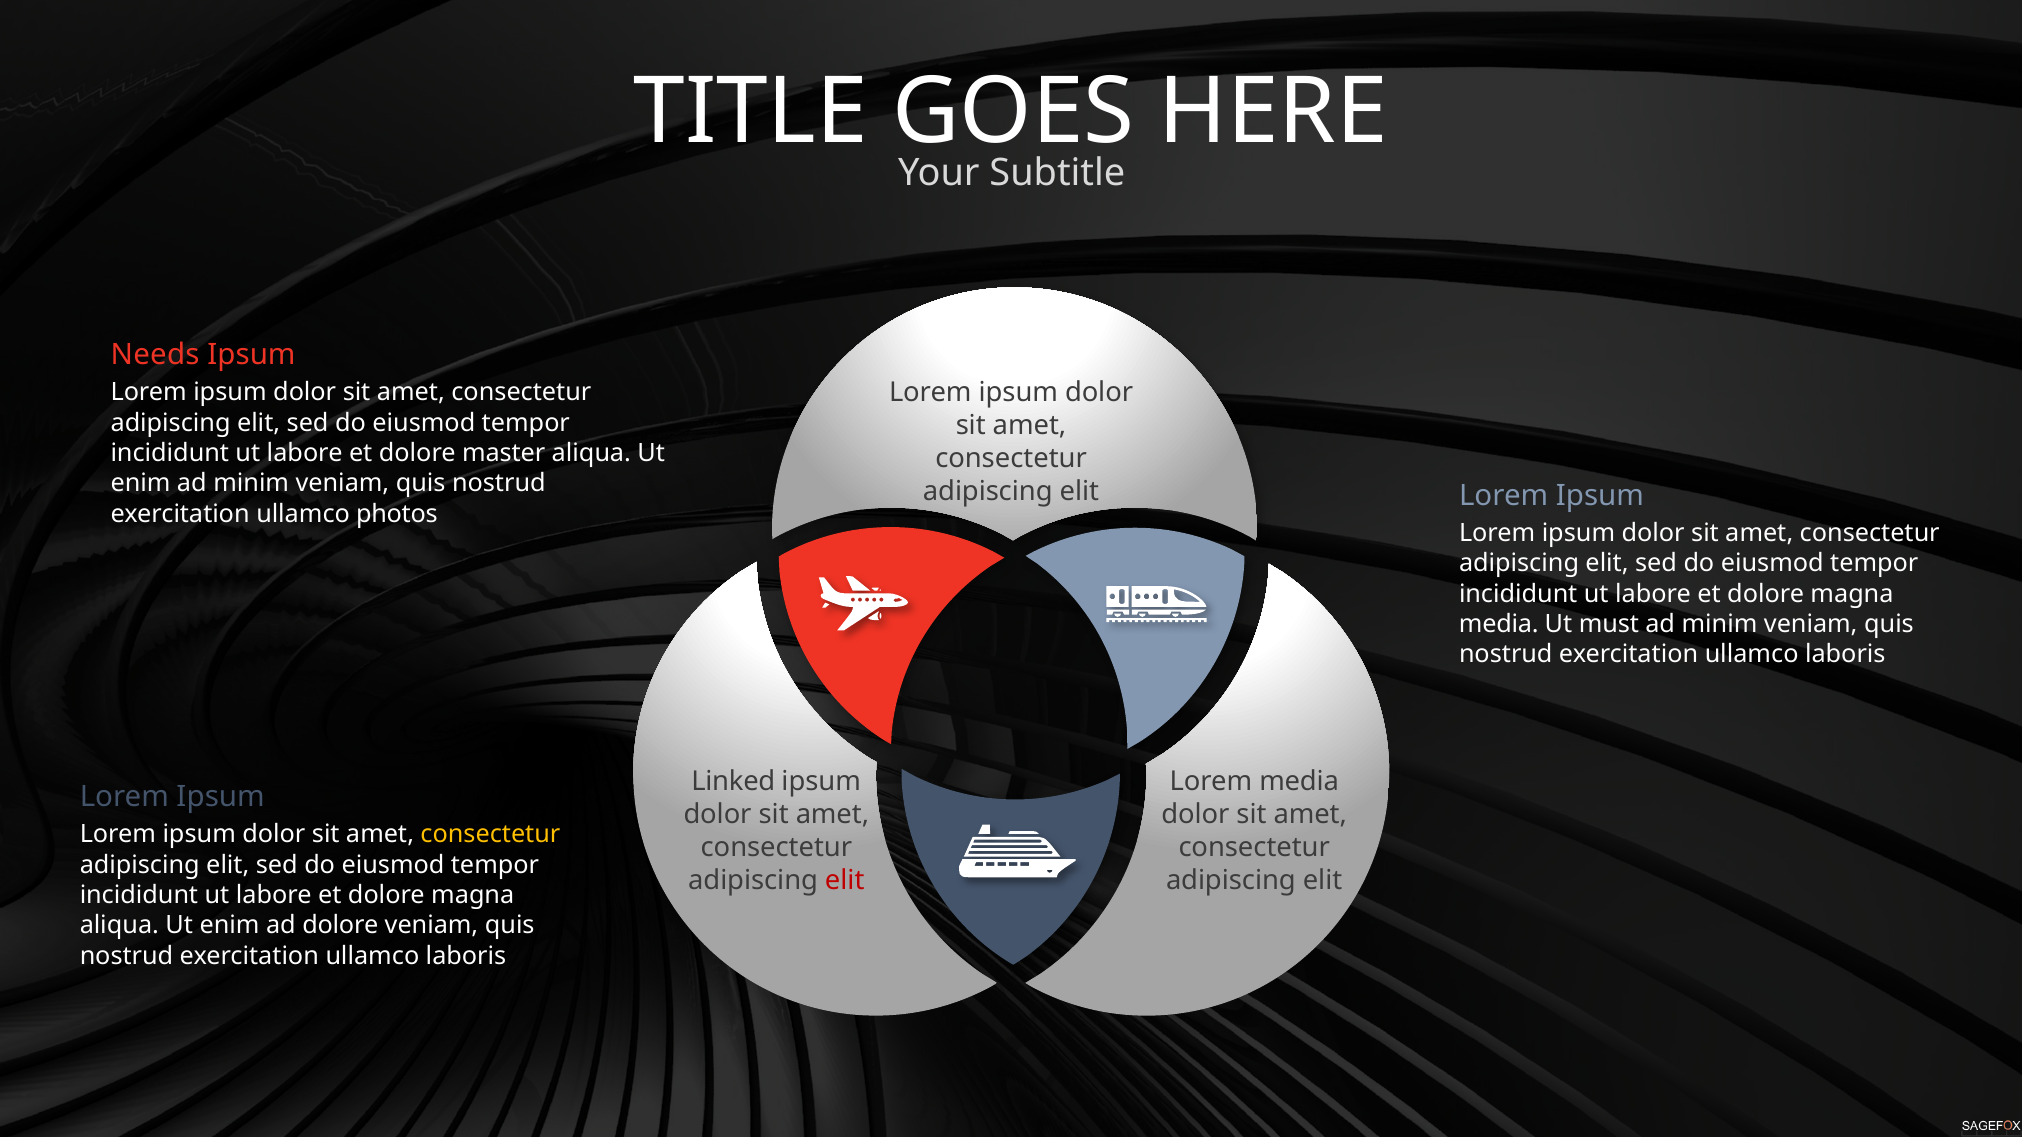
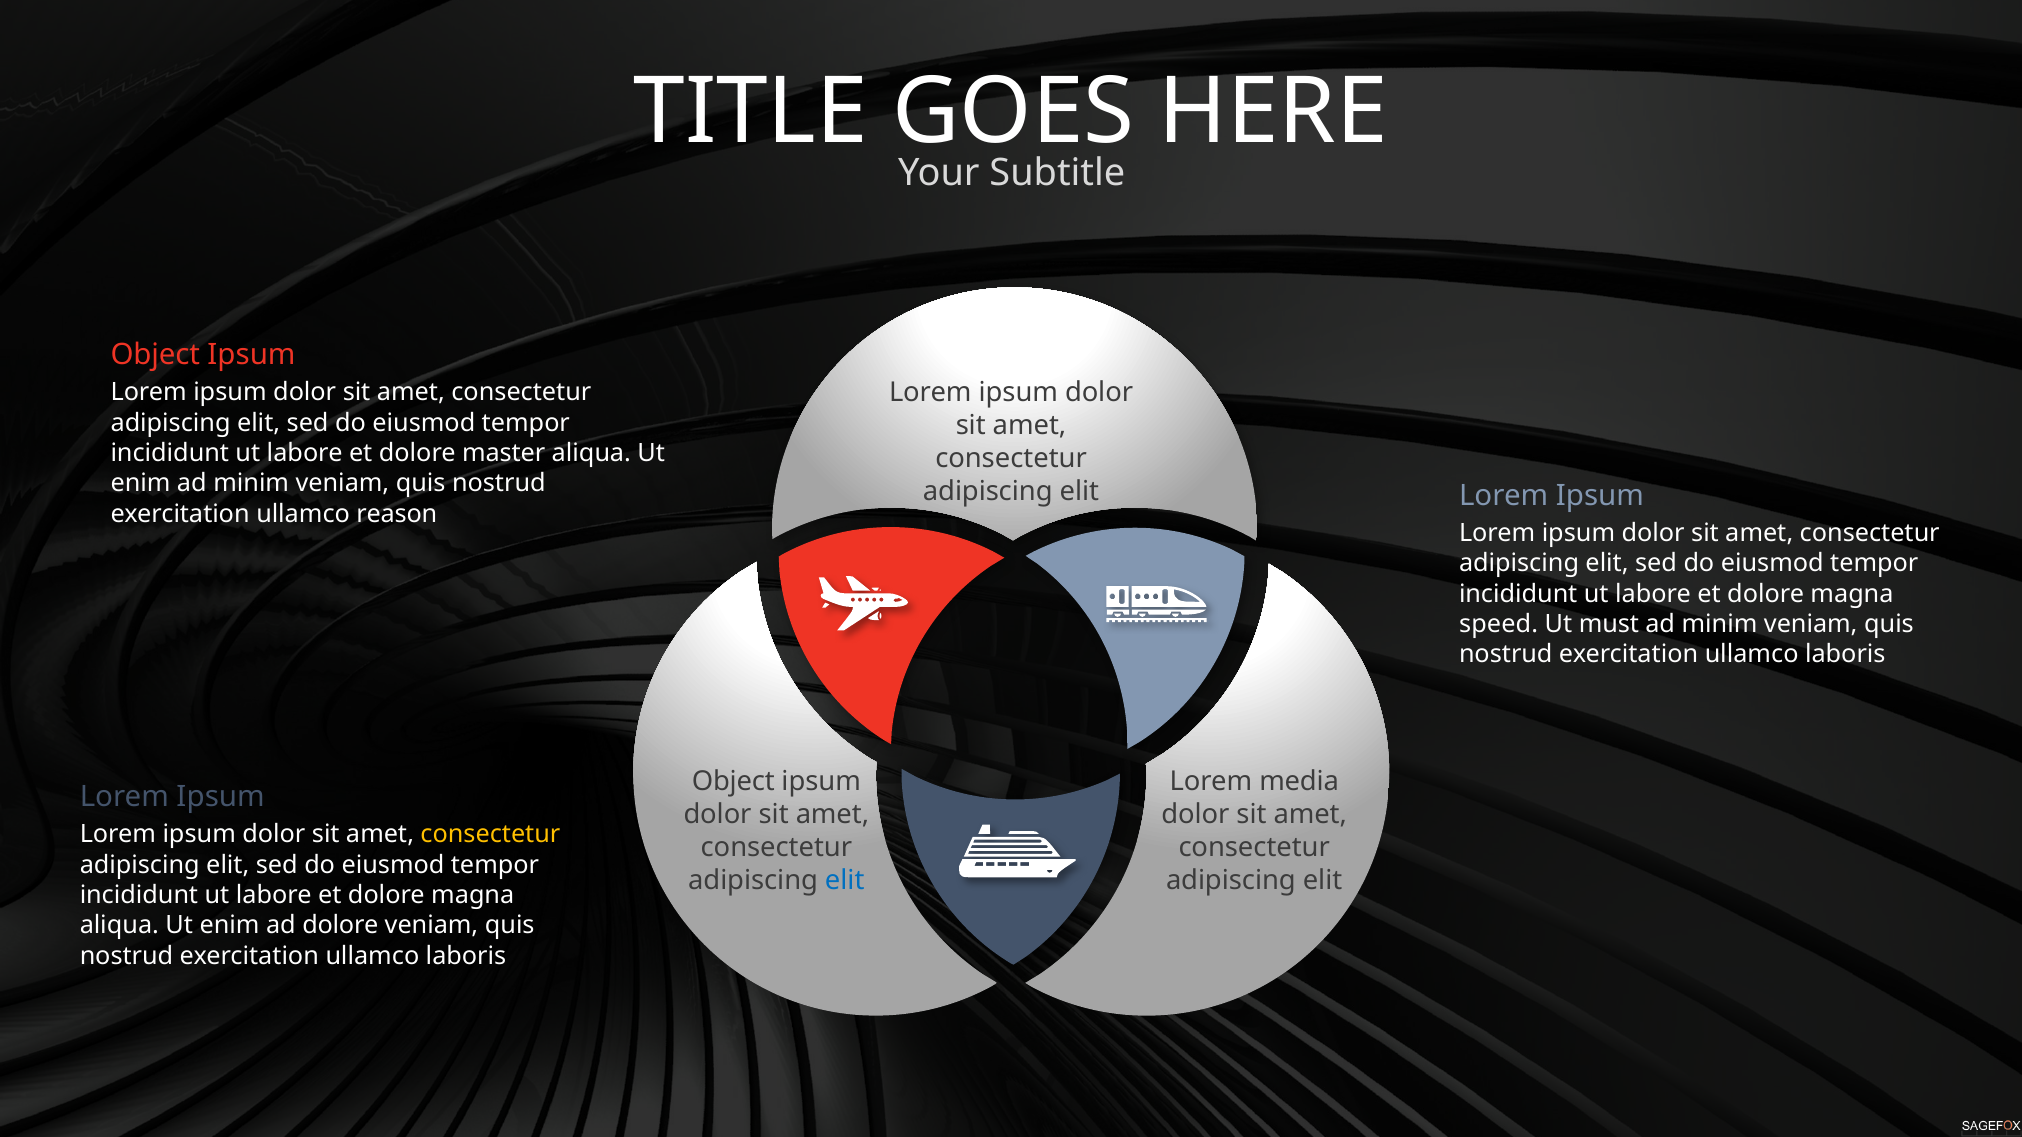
Needs at (155, 355): Needs -> Object
photos: photos -> reason
media at (1499, 624): media -> speed
Linked at (733, 782): Linked -> Object
elit at (845, 881) colour: red -> blue
